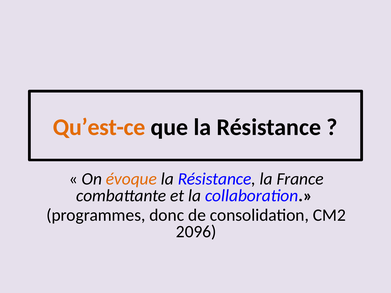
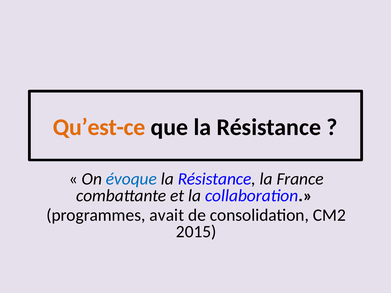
évoque colour: orange -> blue
donc: donc -> avait
2096: 2096 -> 2015
